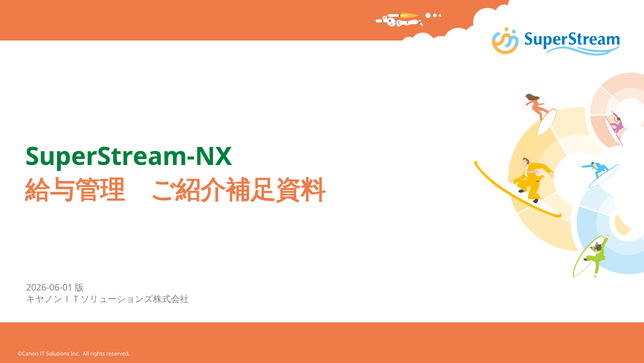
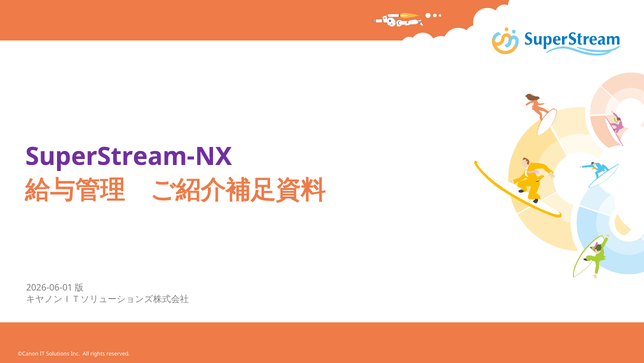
SuperStream-NX colour: green -> purple
